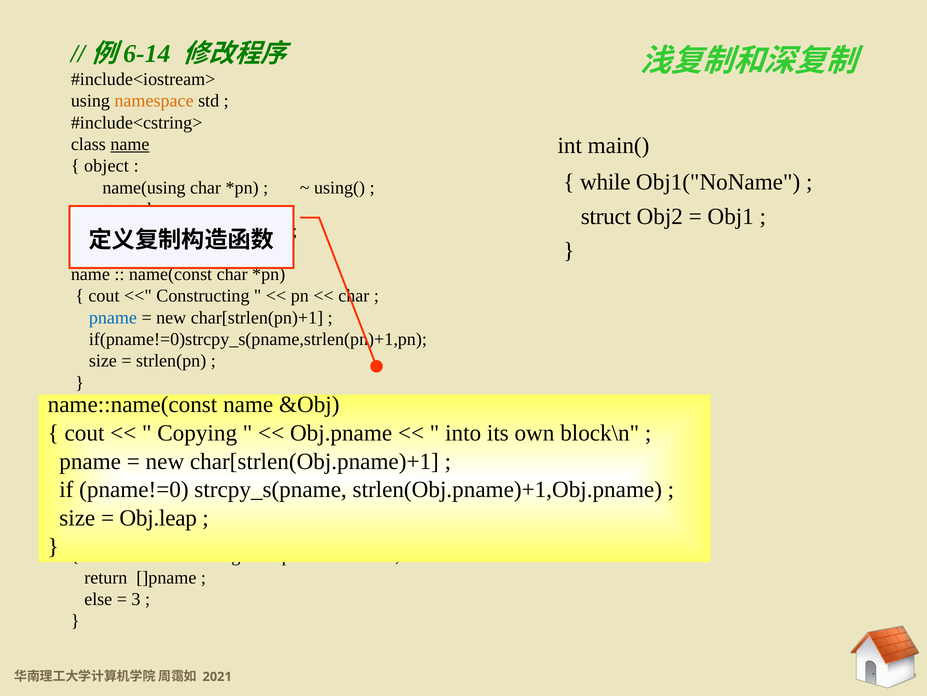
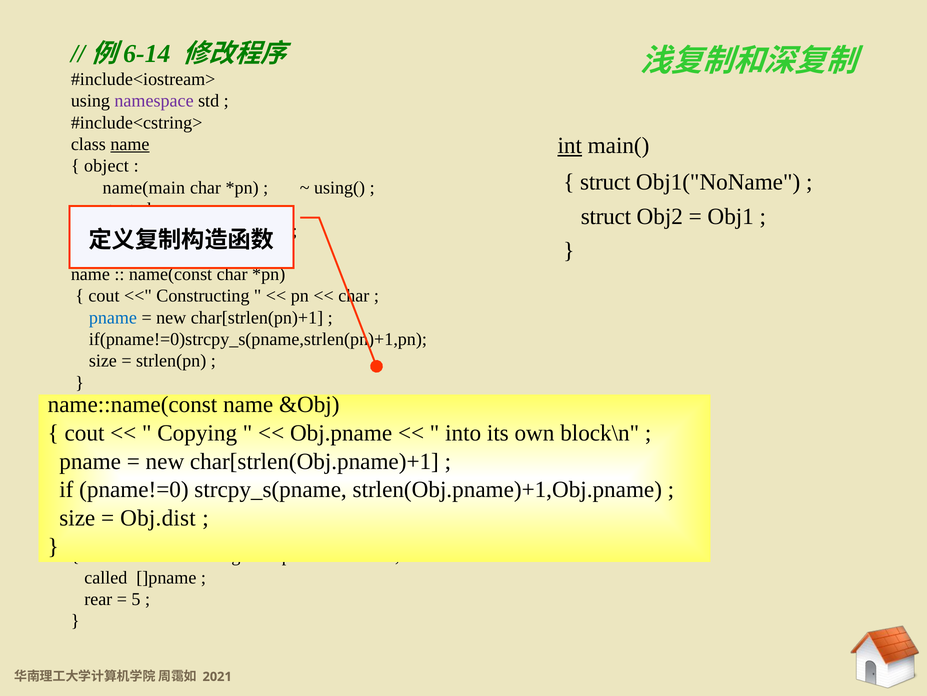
namespace colour: orange -> purple
int at (570, 145) underline: none -> present
while at (605, 182): while -> struct
name(using: name(using -> name(main
Obj.leap: Obj.leap -> Obj.dist
return: return -> called
else: else -> rear
3: 3 -> 5
